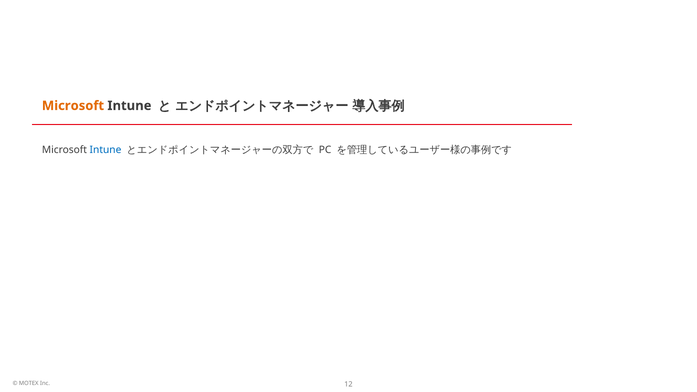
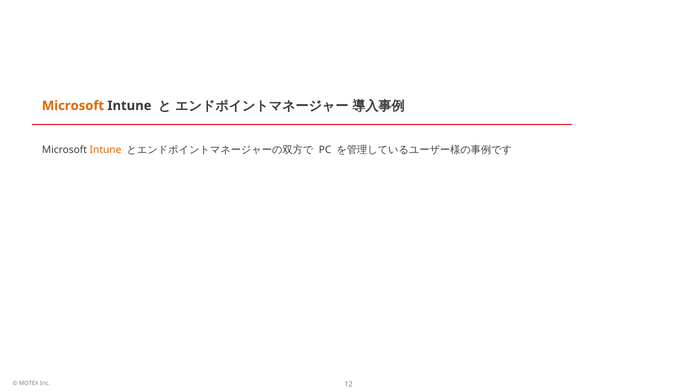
Intune at (106, 150) colour: blue -> orange
